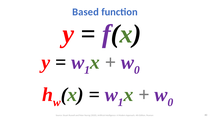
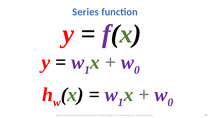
Based: Based -> Series
